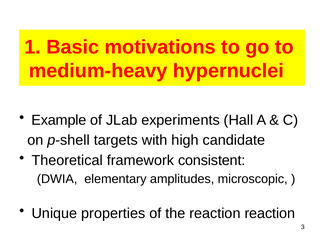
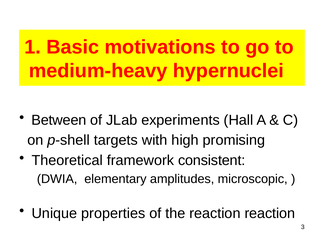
Example: Example -> Between
candidate: candidate -> promising
